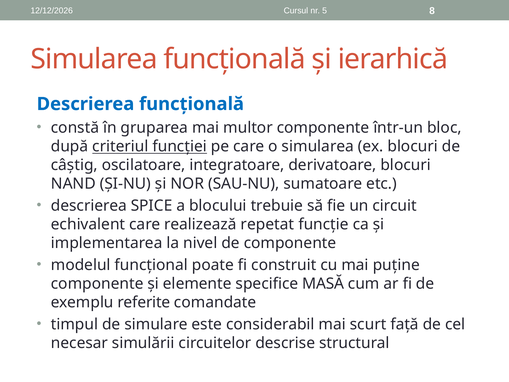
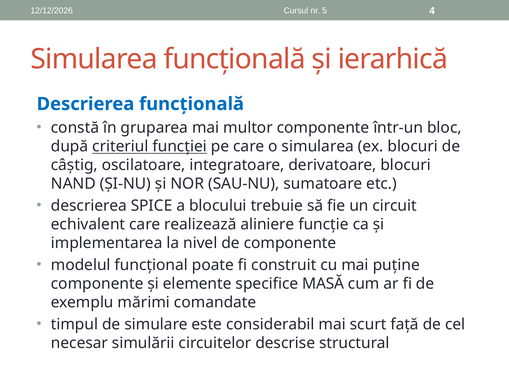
8: 8 -> 4
repetat: repetat -> aliniere
referite: referite -> mărimi
